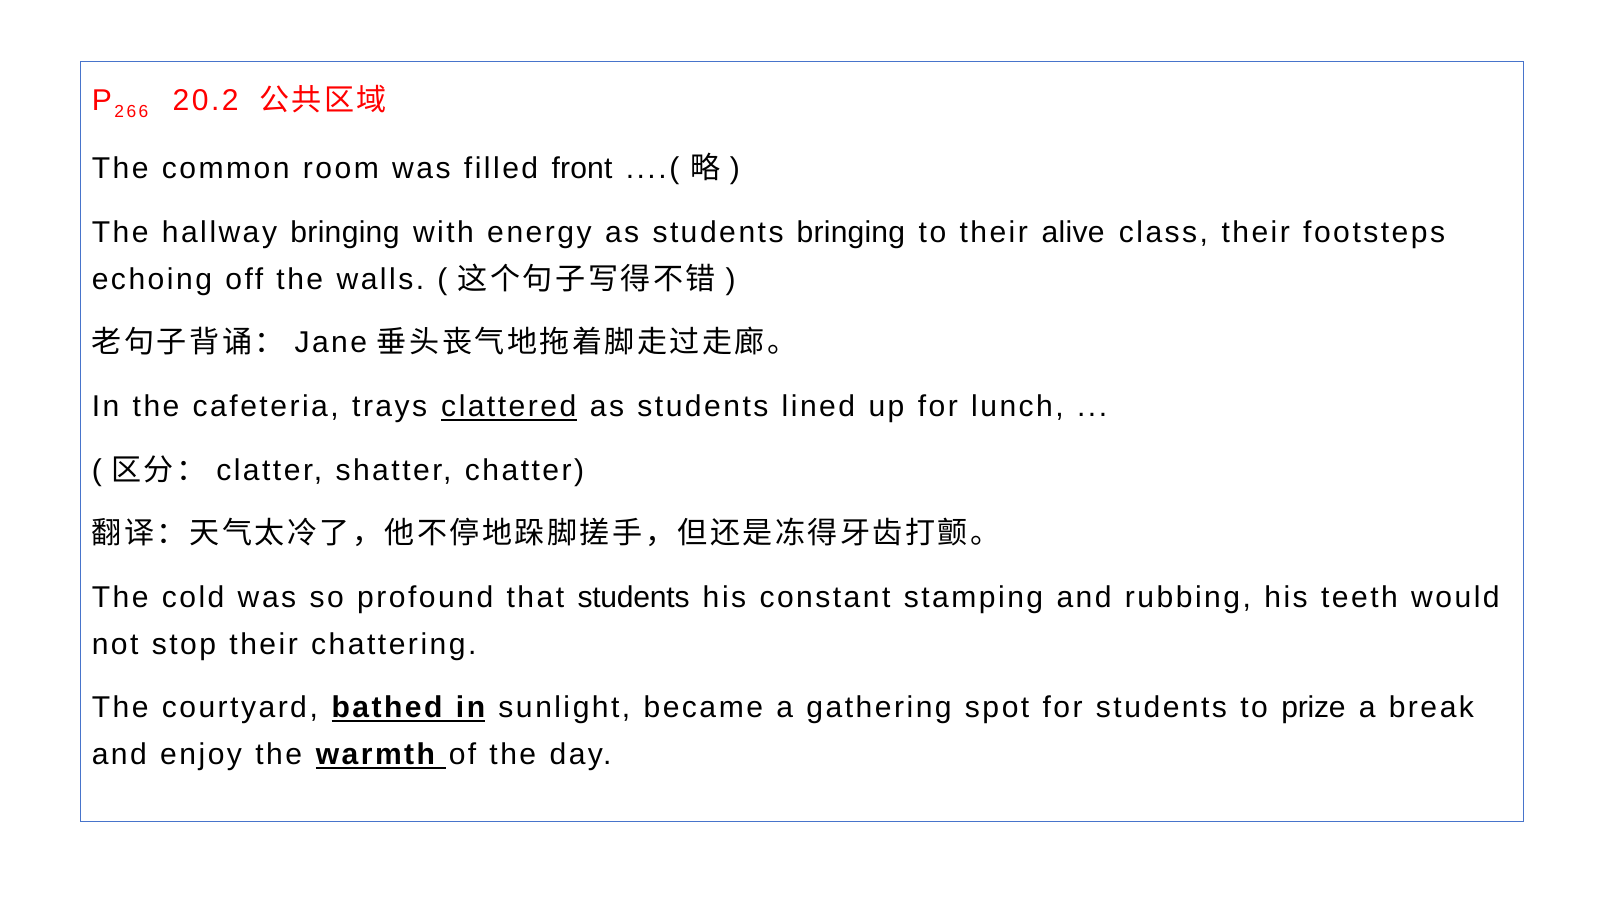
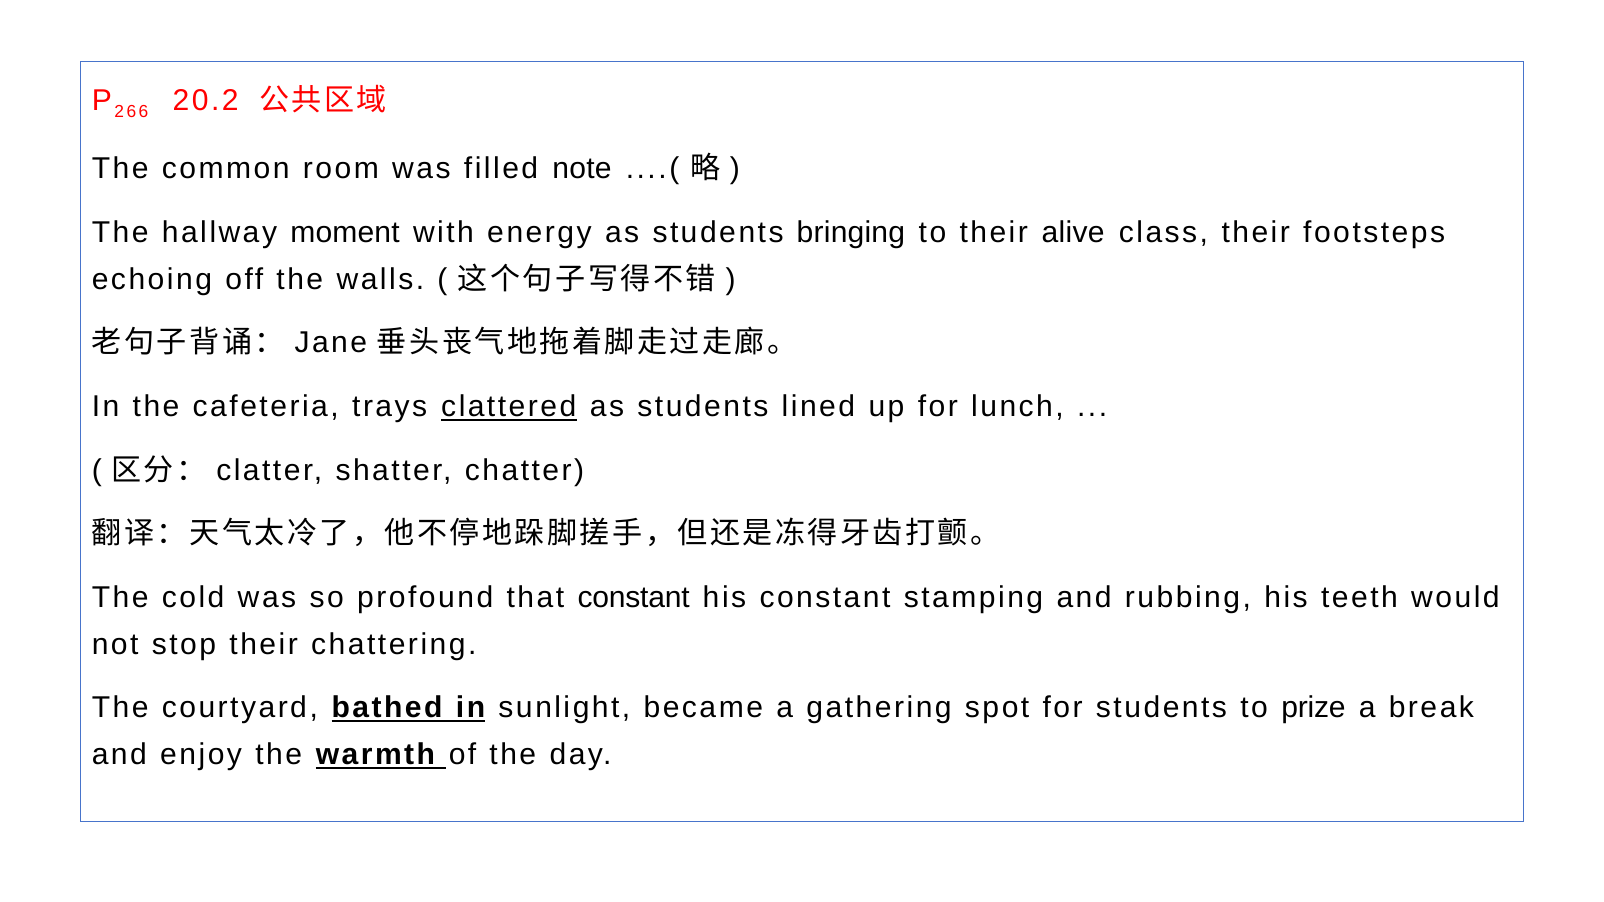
front: front -> note
hallway bringing: bringing -> moment
that students: students -> constant
